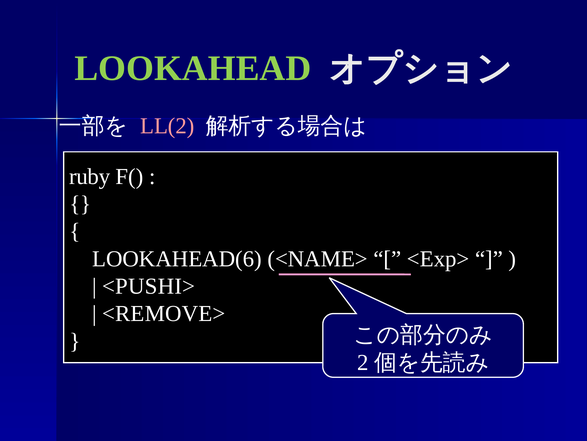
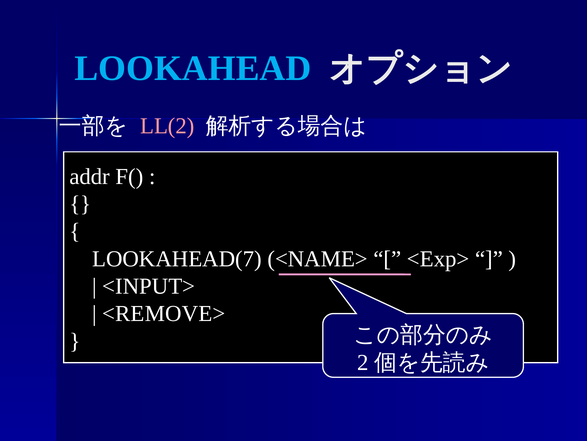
LOOKAHEAD colour: light green -> light blue
ruby: ruby -> addr
LOOKAHEAD(6: LOOKAHEAD(6 -> LOOKAHEAD(7
<PUSHI>: <PUSHI> -> <INPUT>
